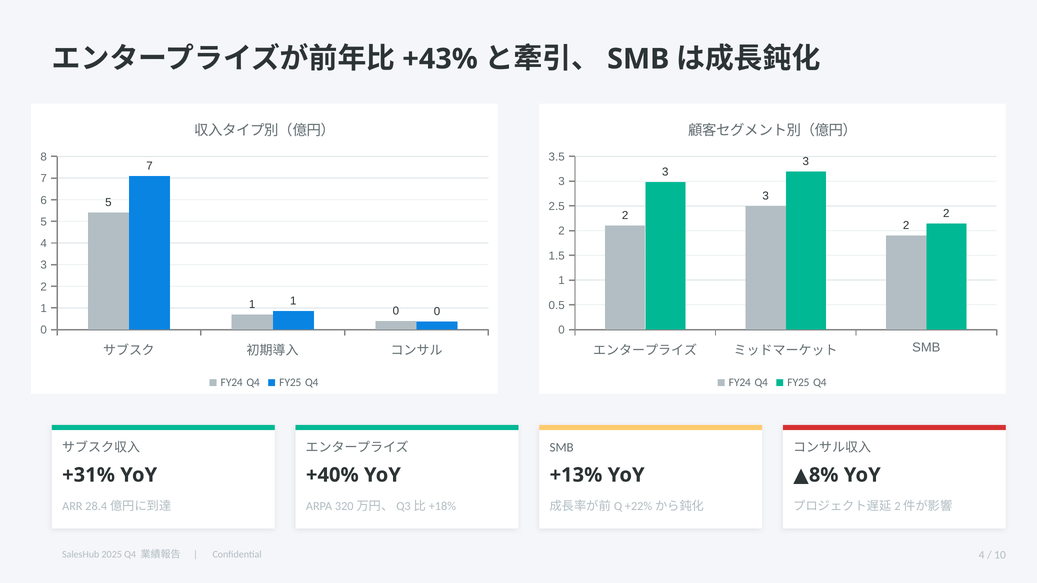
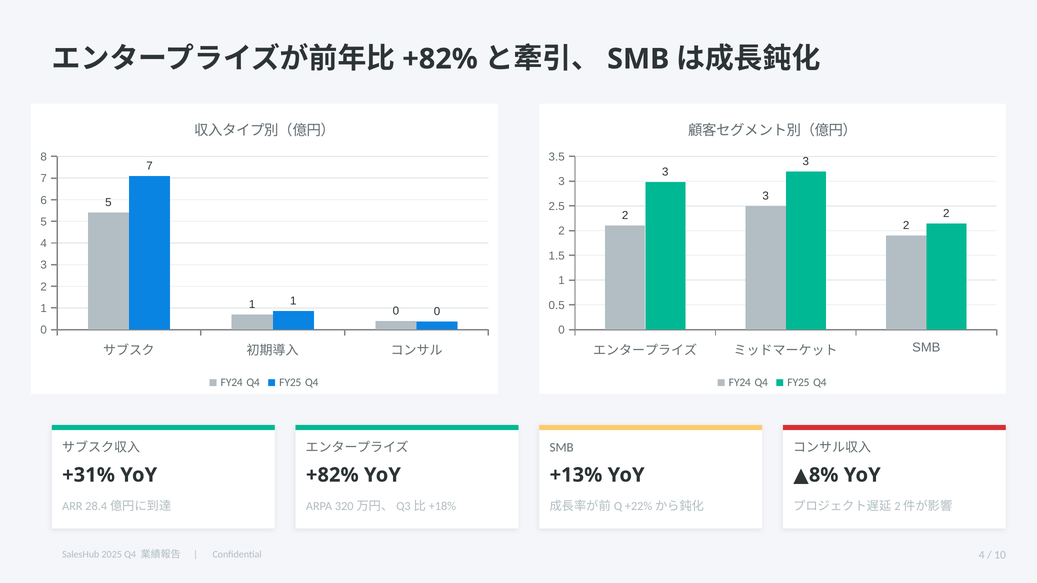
+43% at (440, 59): +43% -> +82%
+40% at (332, 475): +40% -> +82%
